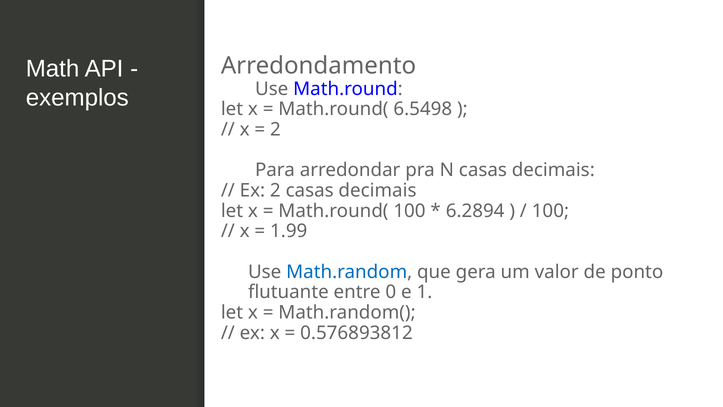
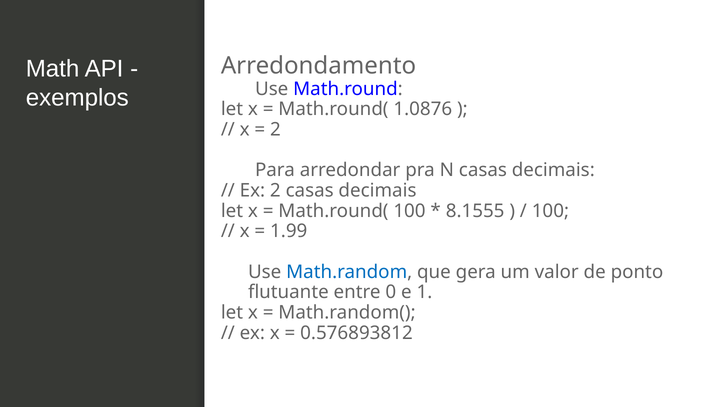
6.5498: 6.5498 -> 1.0876
6.2894: 6.2894 -> 8.1555
